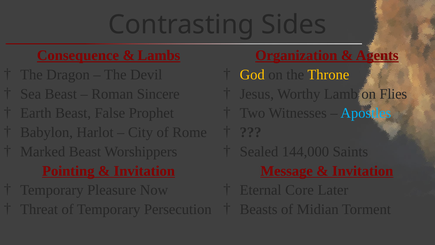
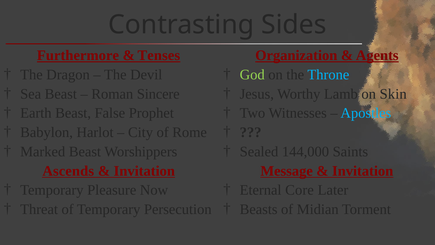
Consequence: Consequence -> Furthermore
Lambs: Lambs -> Tenses
God colour: yellow -> light green
Throne colour: yellow -> light blue
Flies: Flies -> Skin
Pointing: Pointing -> Ascends
